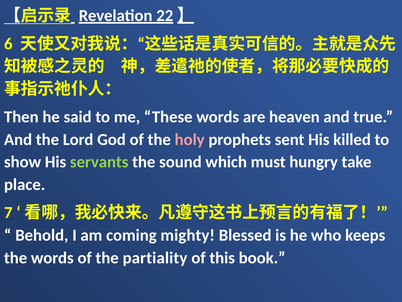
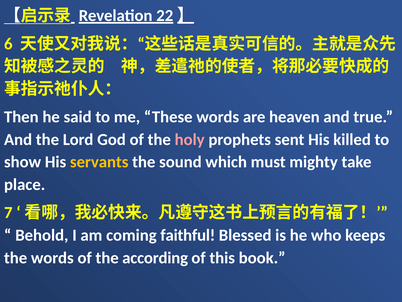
servants colour: light green -> yellow
hungry: hungry -> mighty
mighty: mighty -> faithful
partiality: partiality -> according
